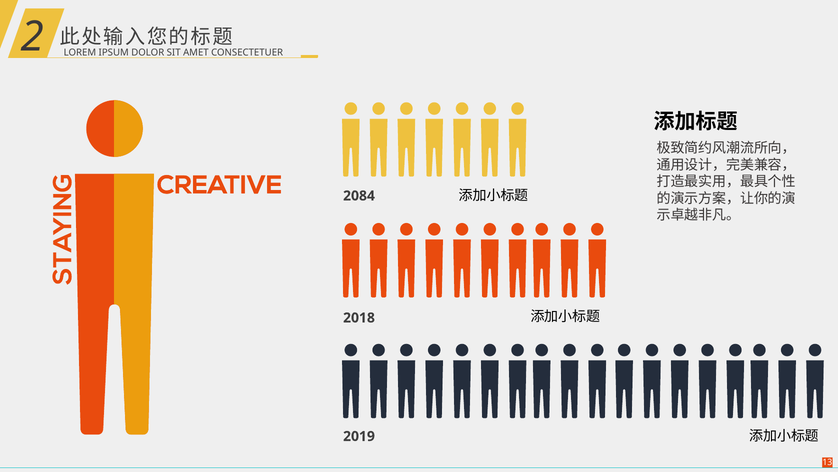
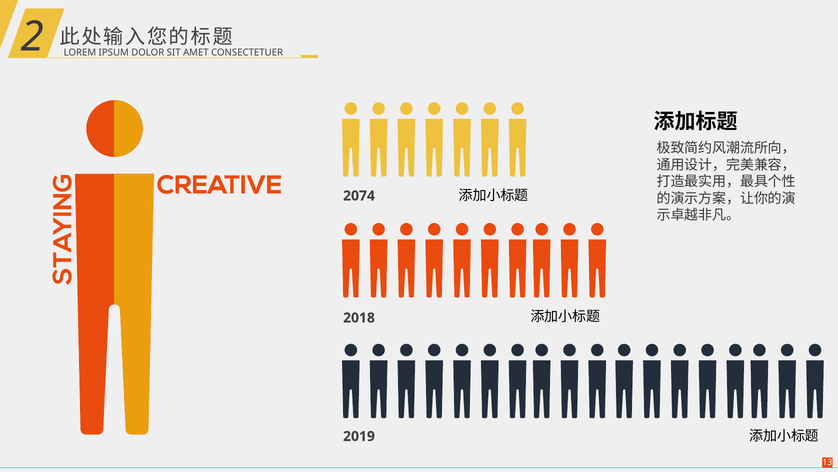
2084: 2084 -> 2074
